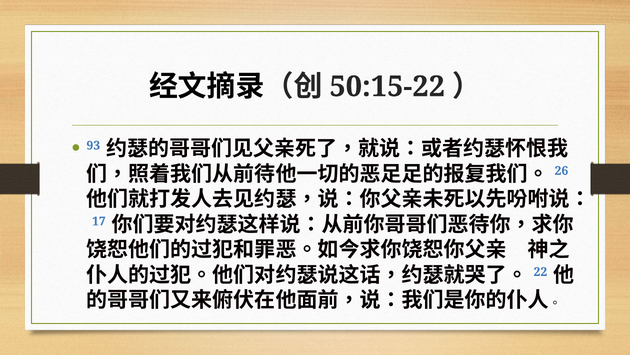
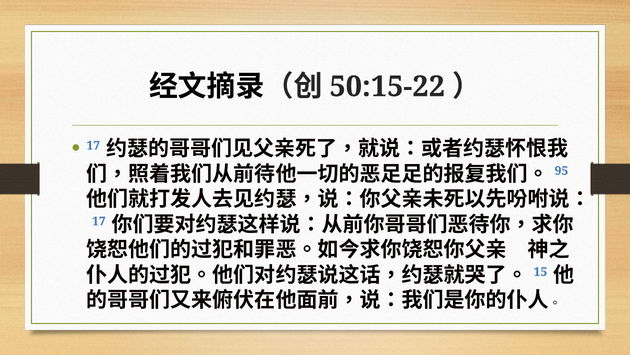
93 at (93, 145): 93 -> 17
26: 26 -> 95
22: 22 -> 15
